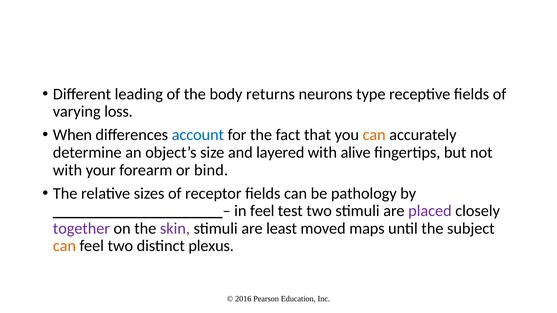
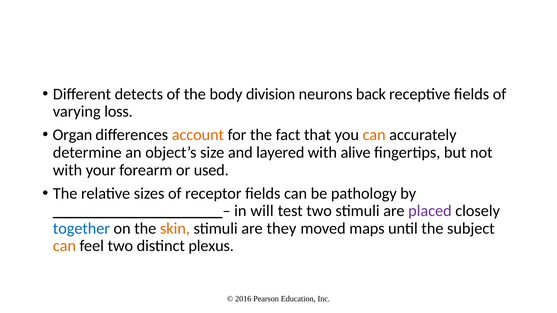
leading: leading -> detects
returns: returns -> division
type: type -> back
When: When -> Organ
account colour: blue -> orange
bind: bind -> used
in feel: feel -> will
together colour: purple -> blue
skin colour: purple -> orange
least: least -> they
